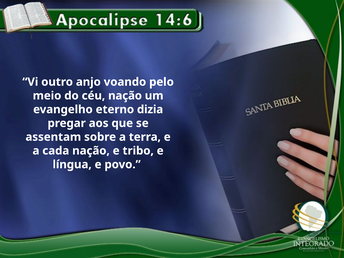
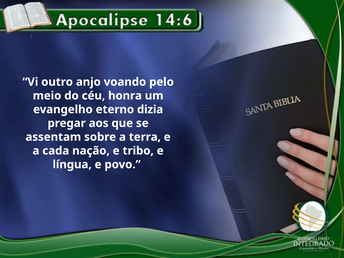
céu nação: nação -> honra
